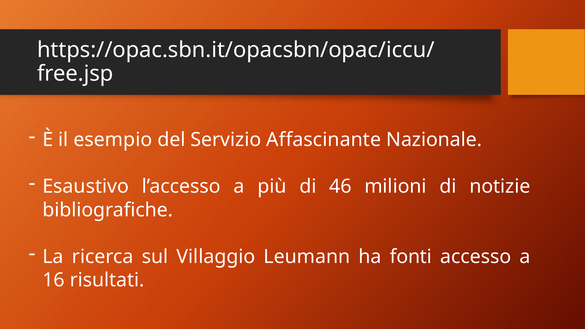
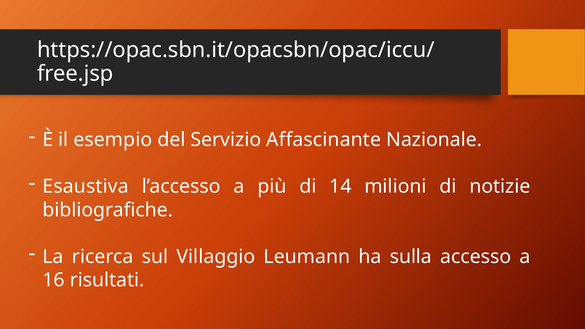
Esaustivo: Esaustivo -> Esaustiva
46: 46 -> 14
fonti: fonti -> sulla
